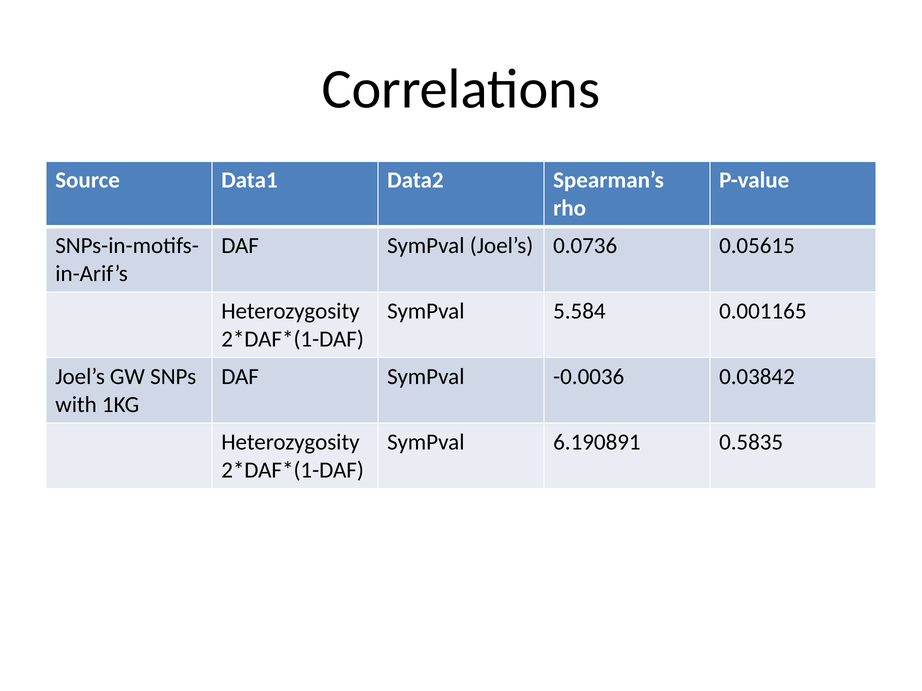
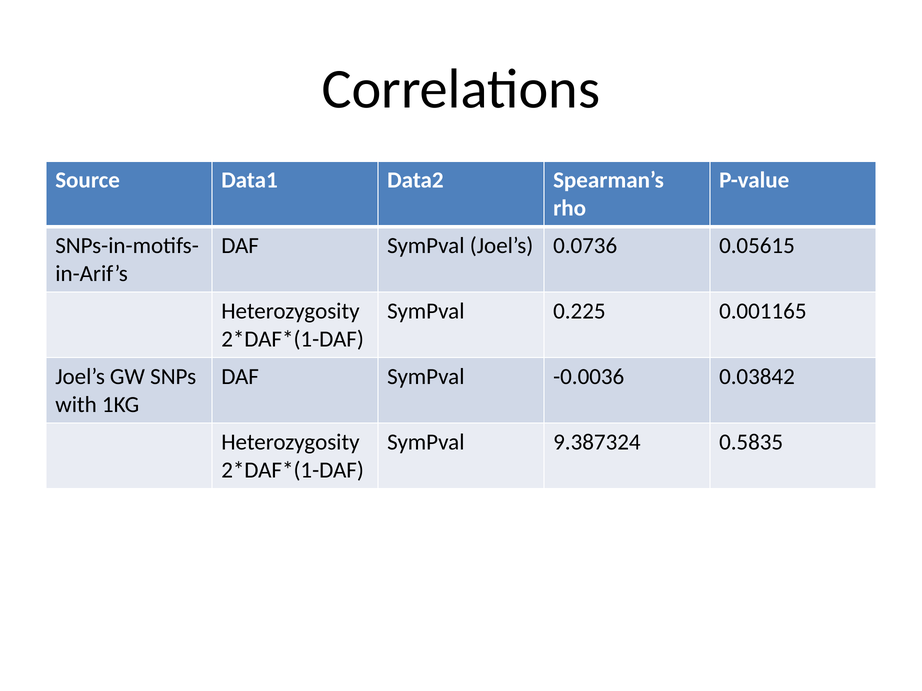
5.584: 5.584 -> 0.225
6.190891: 6.190891 -> 9.387324
